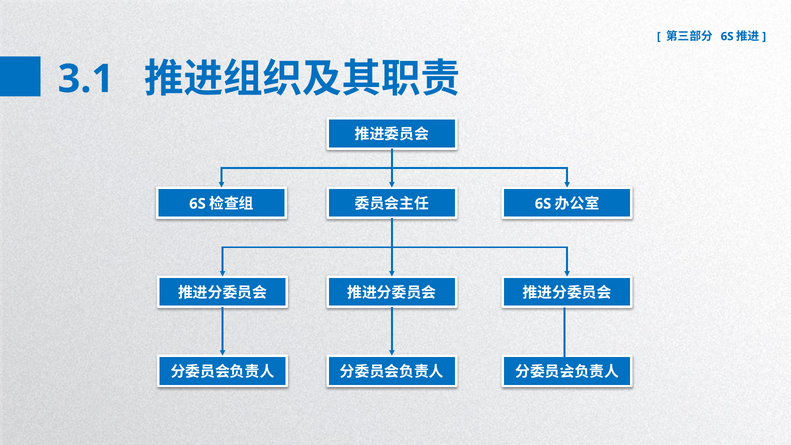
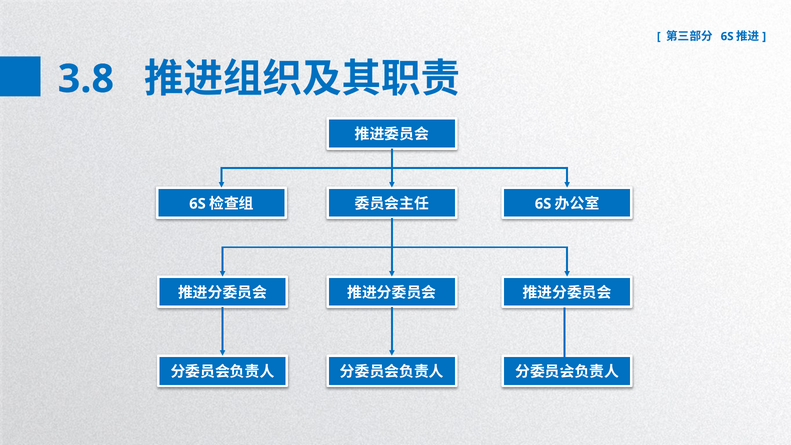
3.1: 3.1 -> 3.8
